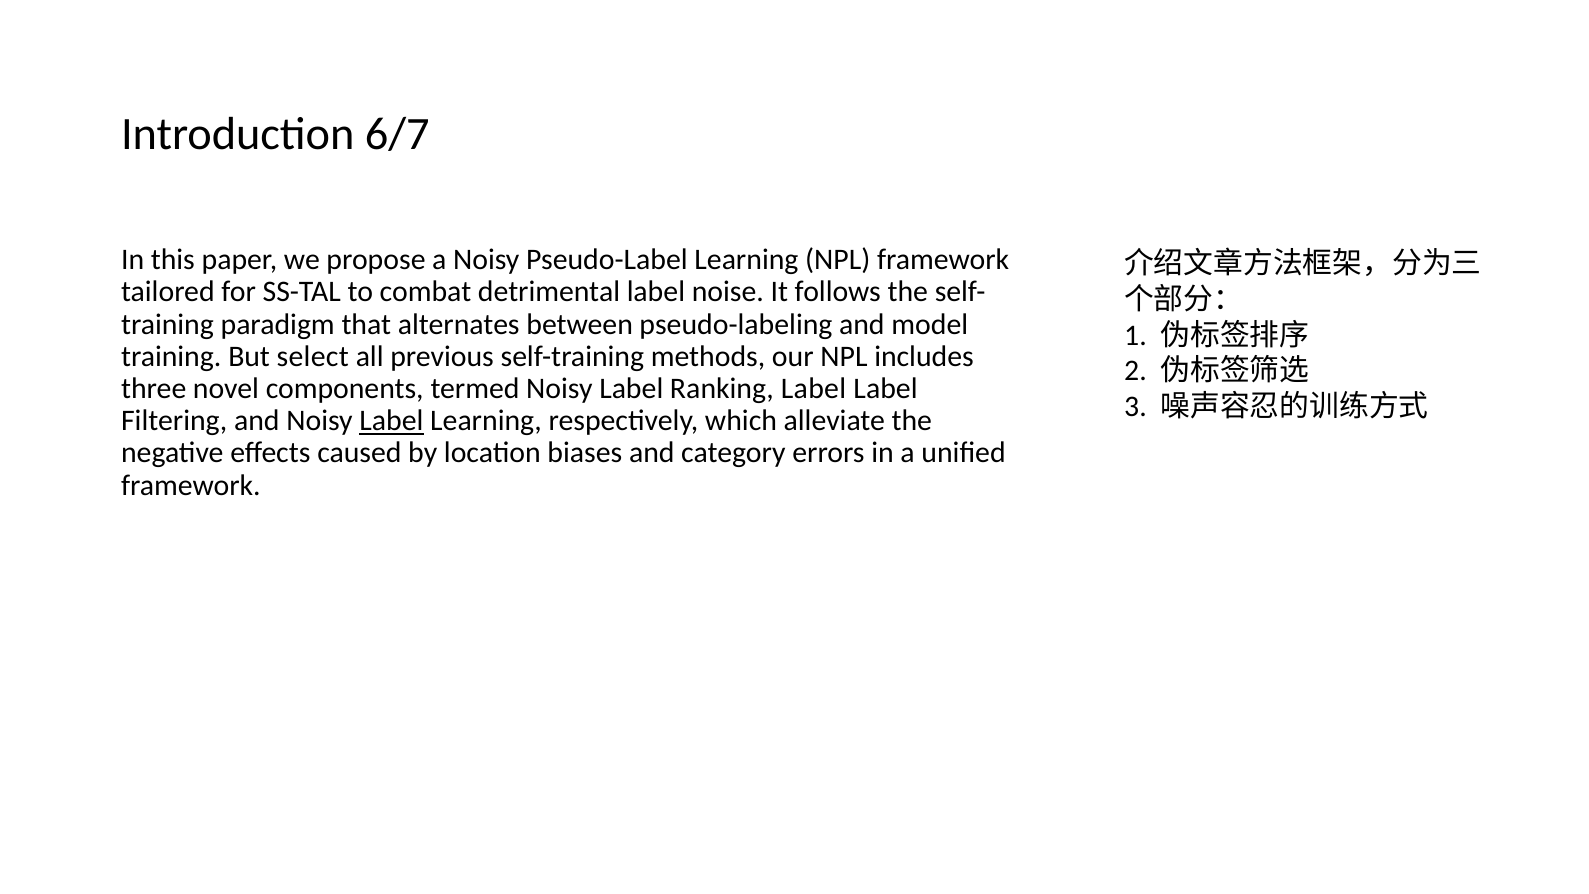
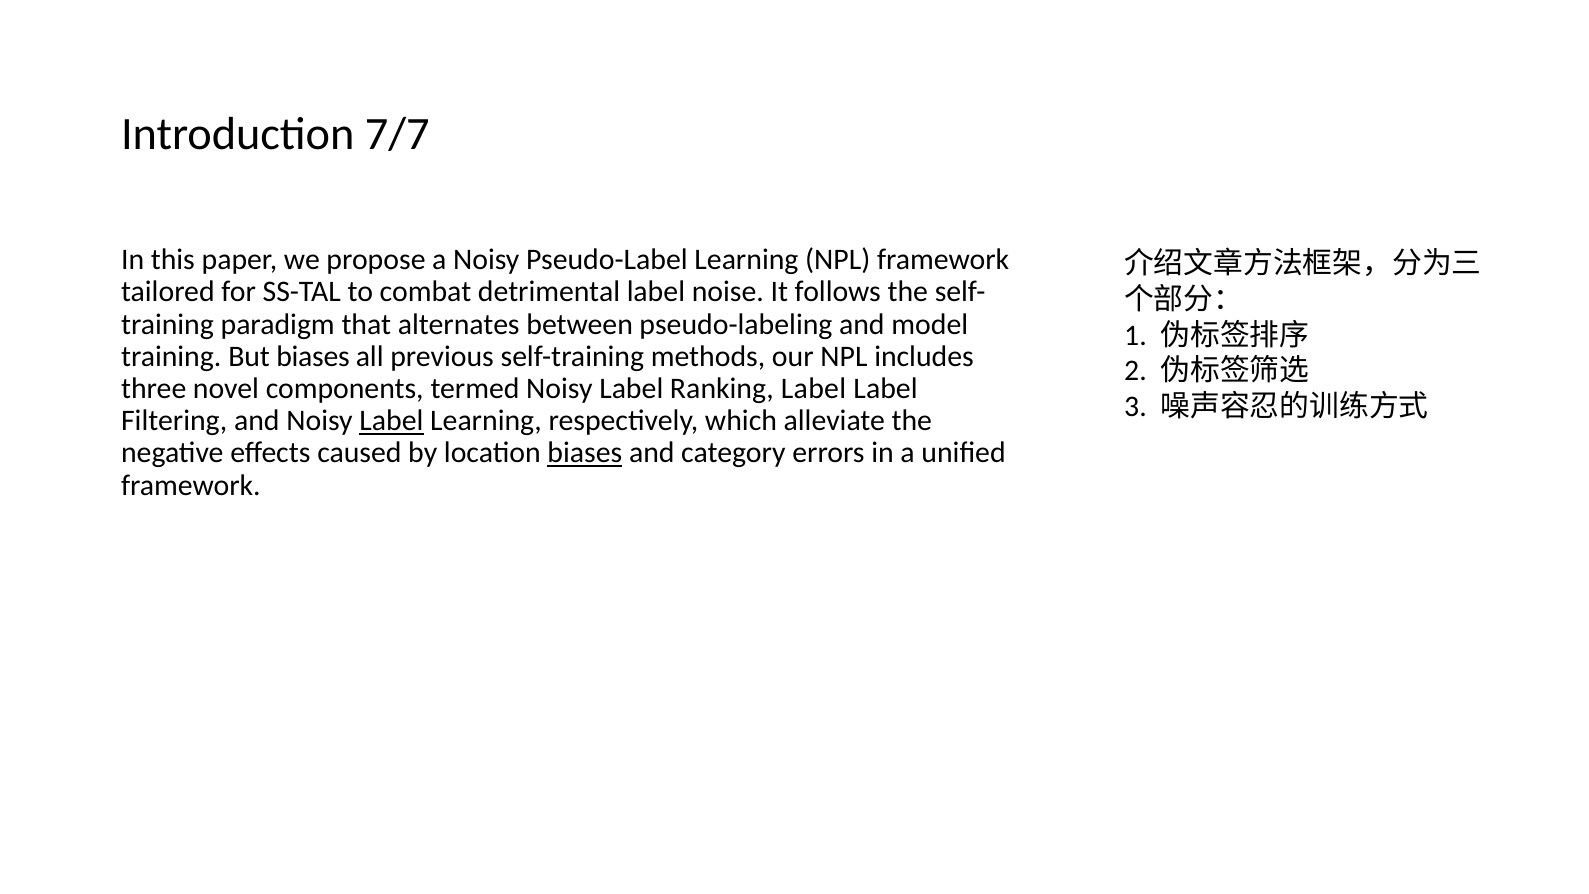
6/7: 6/7 -> 7/7
But select: select -> biases
biases at (585, 453) underline: none -> present
